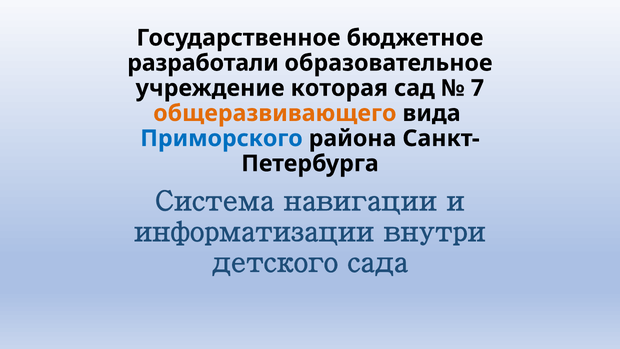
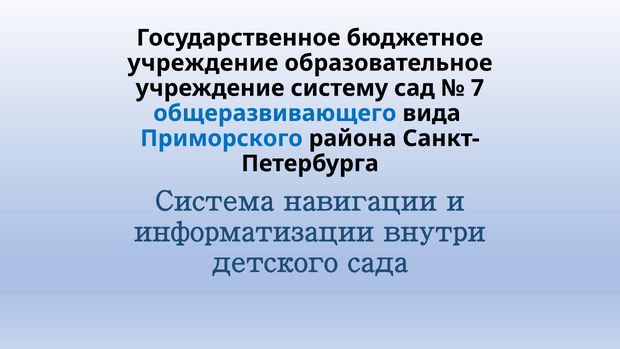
разработали at (203, 63): разработали -> учреждение
которая: которая -> систему
общеразвивающего colour: orange -> blue
